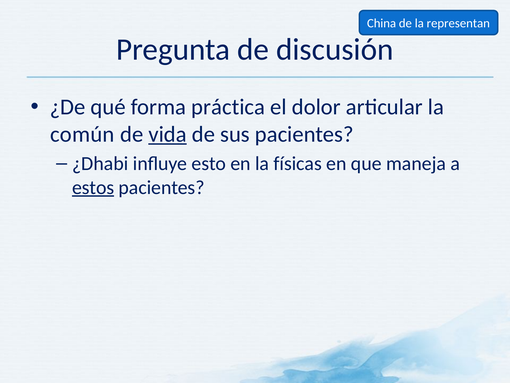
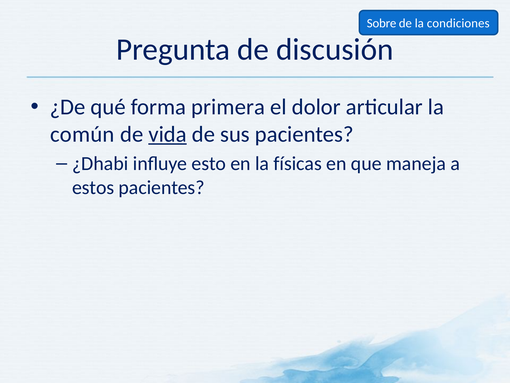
China: China -> Sobre
representan: representan -> condiciones
práctica: práctica -> primera
estos underline: present -> none
